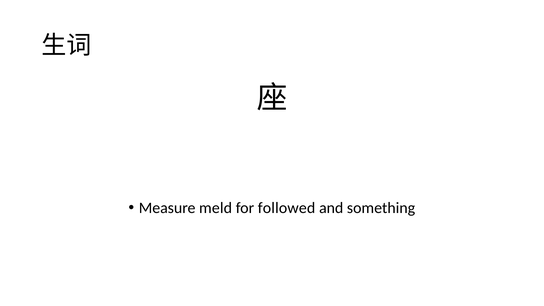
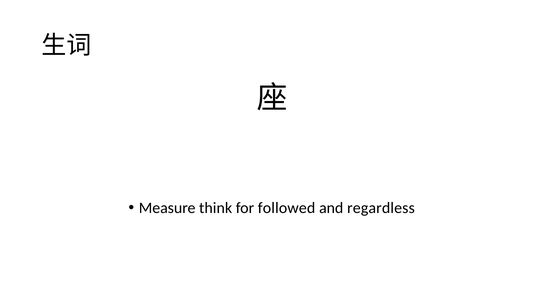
meld: meld -> think
something: something -> regardless
